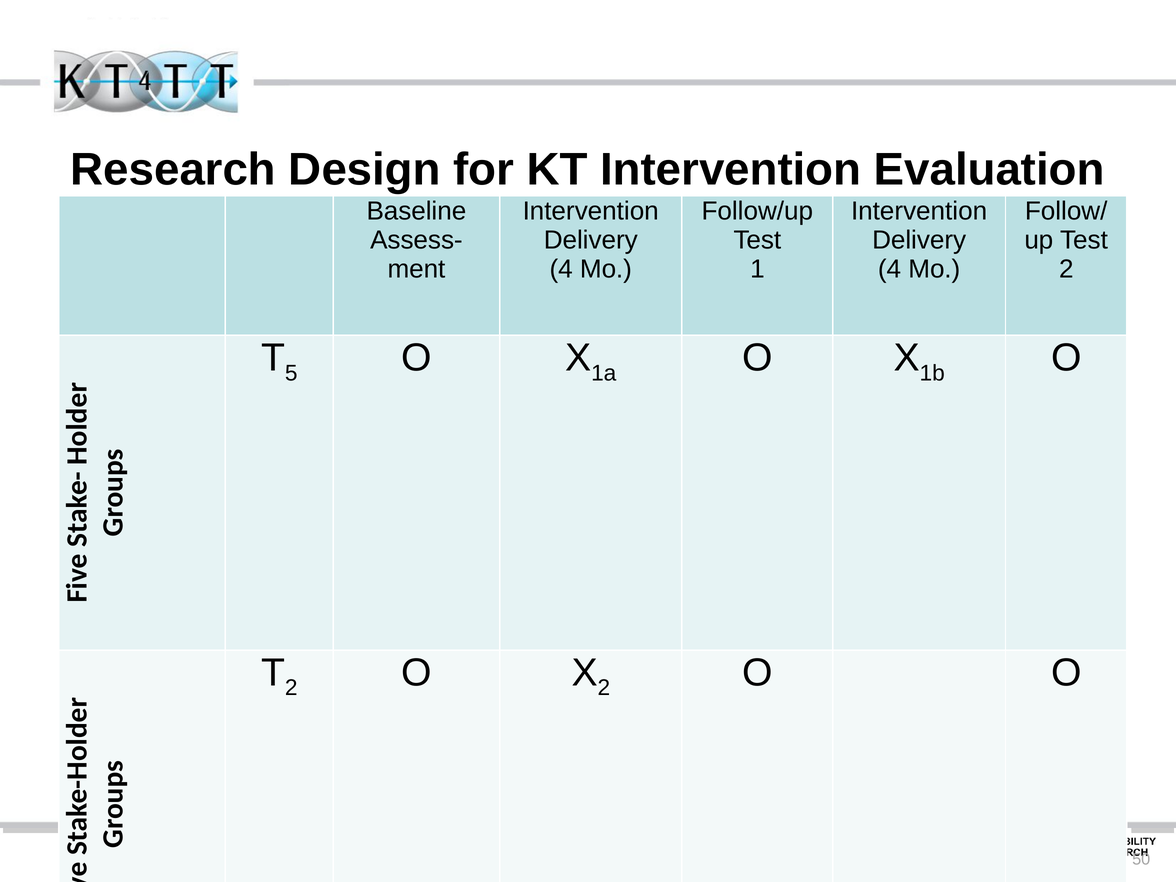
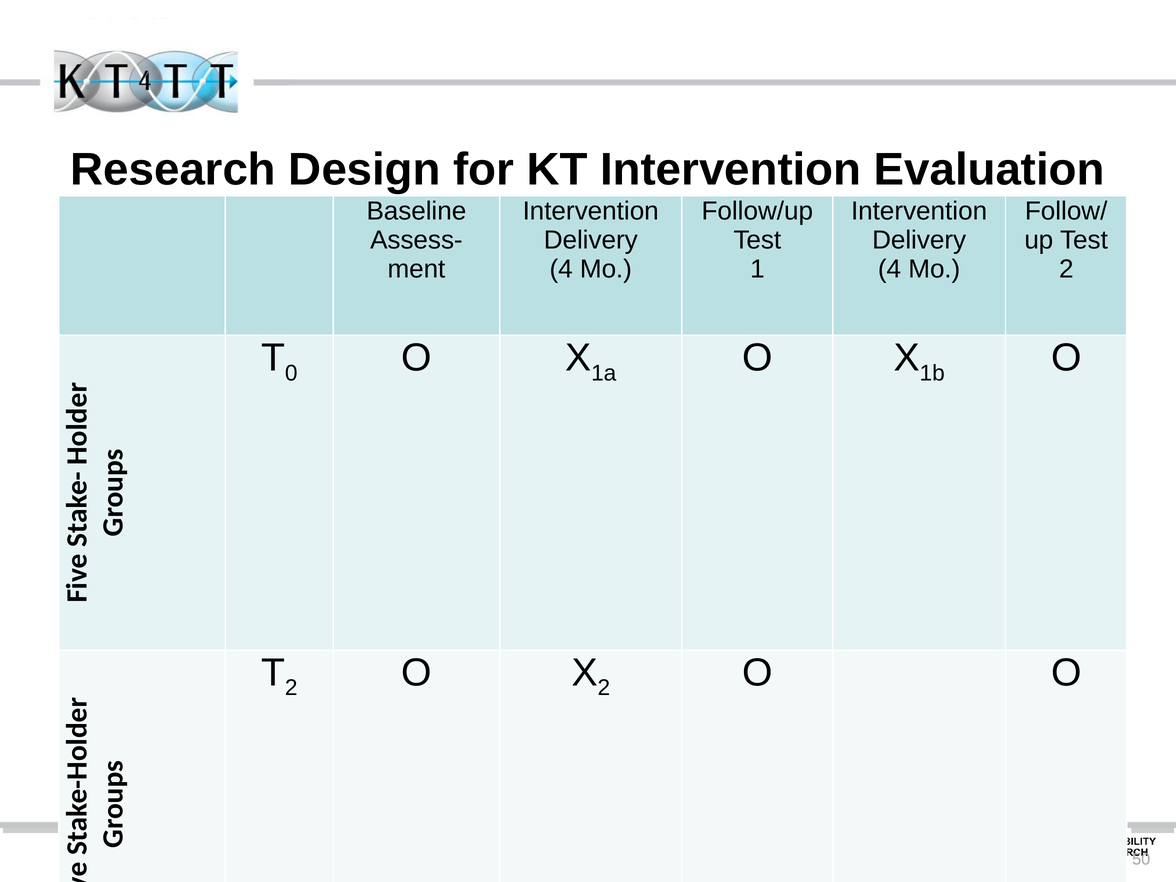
5: 5 -> 0
